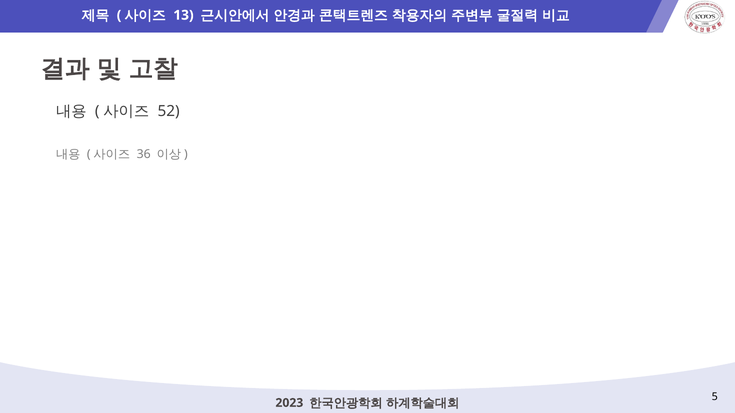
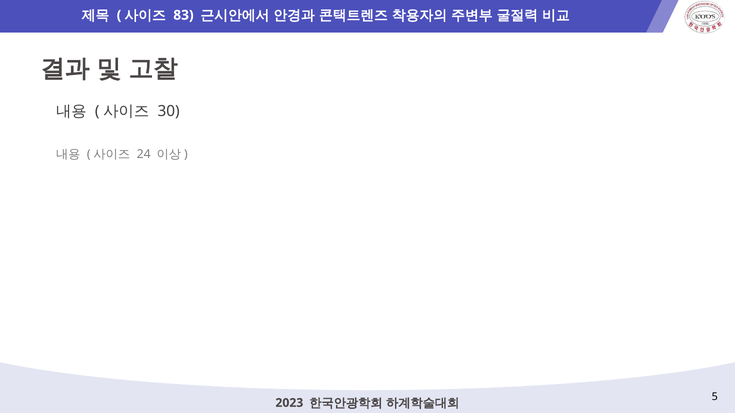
13: 13 -> 83
52: 52 -> 30
36: 36 -> 24
